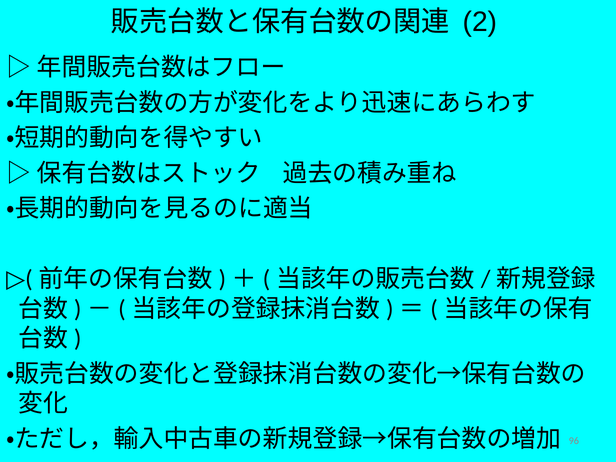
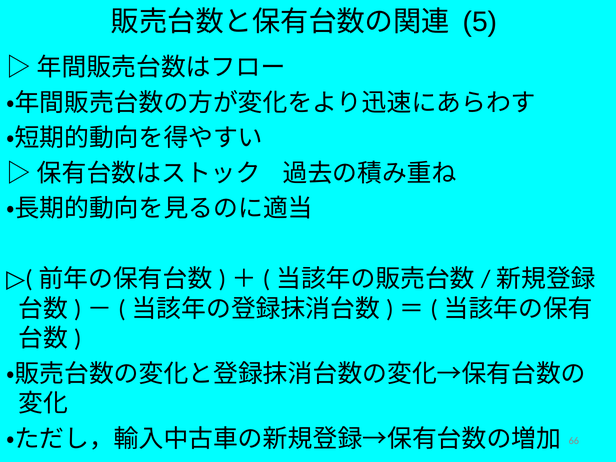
2: 2 -> 5
96: 96 -> 66
